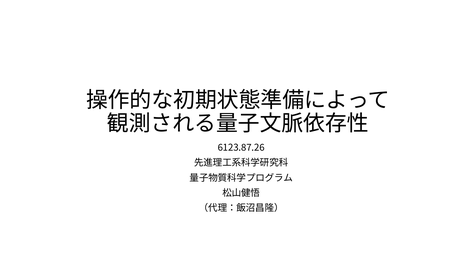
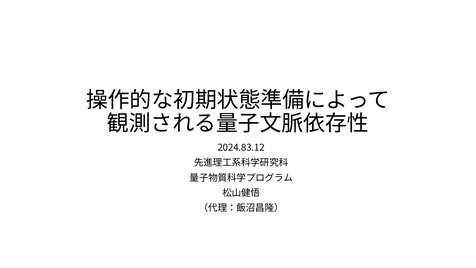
6123.87.26: 6123.87.26 -> 2024.83.12
